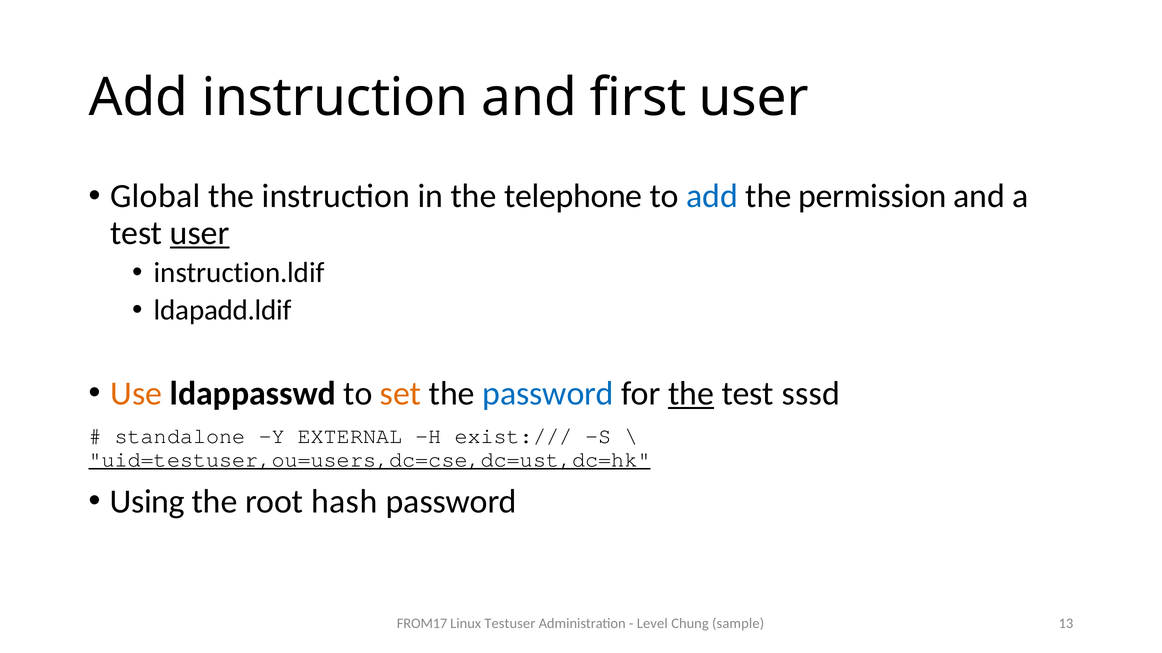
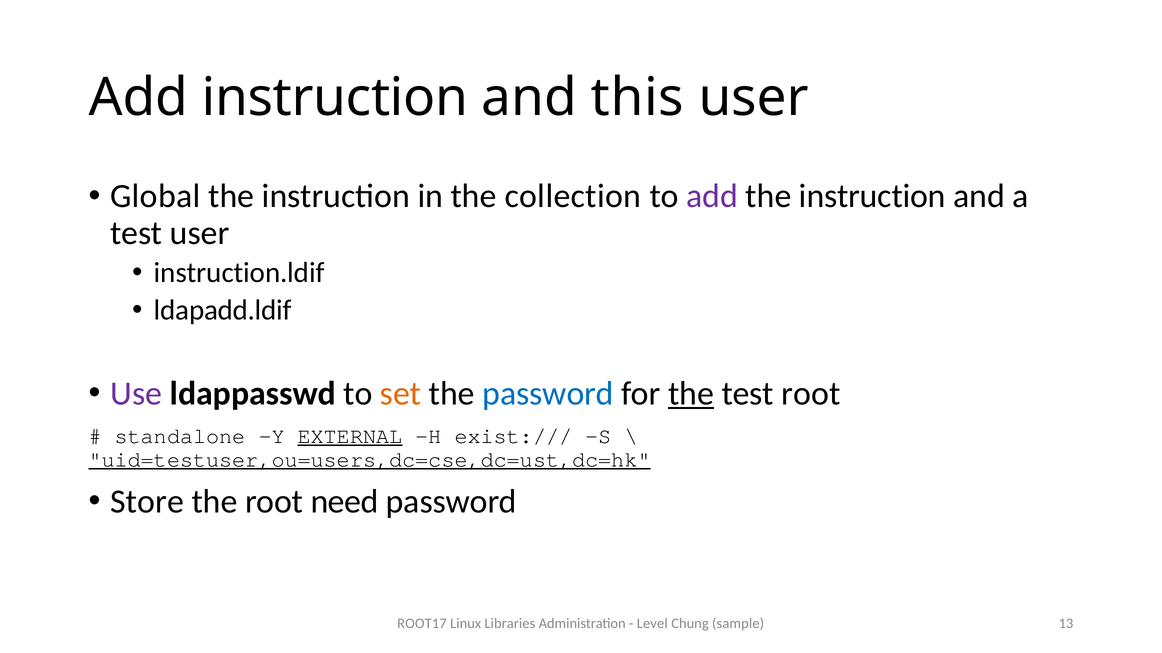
first: first -> this
telephone: telephone -> collection
add at (712, 196) colour: blue -> purple
permission at (872, 196): permission -> instruction
user at (200, 233) underline: present -> none
Use colour: orange -> purple
test sssd: sssd -> root
EXTERNAL underline: none -> present
Using: Using -> Store
hash: hash -> need
FROM17: FROM17 -> ROOT17
Testuser: Testuser -> Libraries
